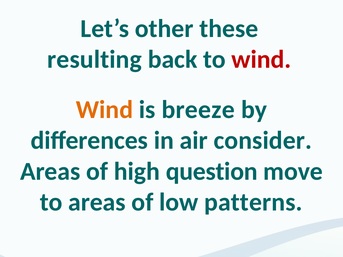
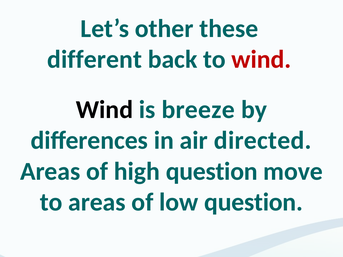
resulting: resulting -> different
Wind at (104, 110) colour: orange -> black
consider: consider -> directed
low patterns: patterns -> question
